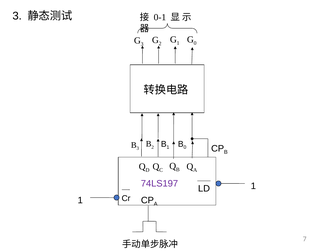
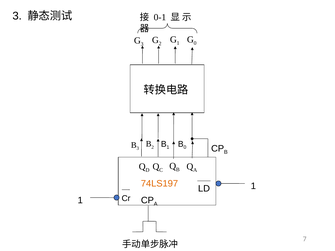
74LS197 colour: purple -> orange
